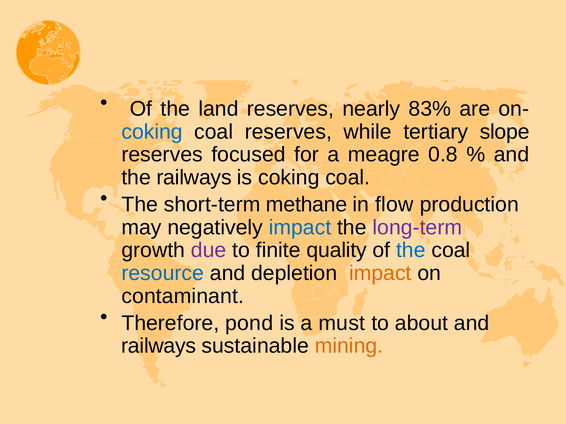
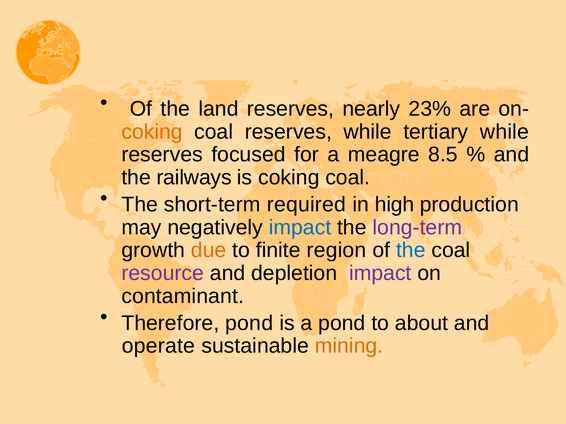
83%: 83% -> 23%
coking at (152, 132) colour: blue -> orange
tertiary slope: slope -> while
0.8: 0.8 -> 8.5
methane: methane -> required
flow: flow -> high
due colour: purple -> orange
quality: quality -> region
resource colour: blue -> purple
impact at (380, 274) colour: orange -> purple
a must: must -> pond
railways at (159, 346): railways -> operate
